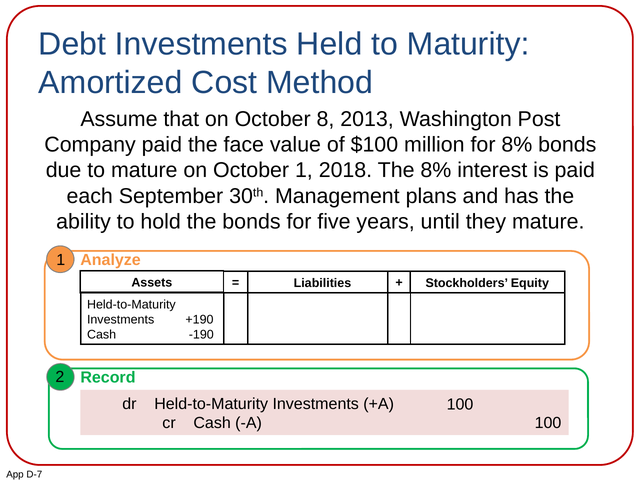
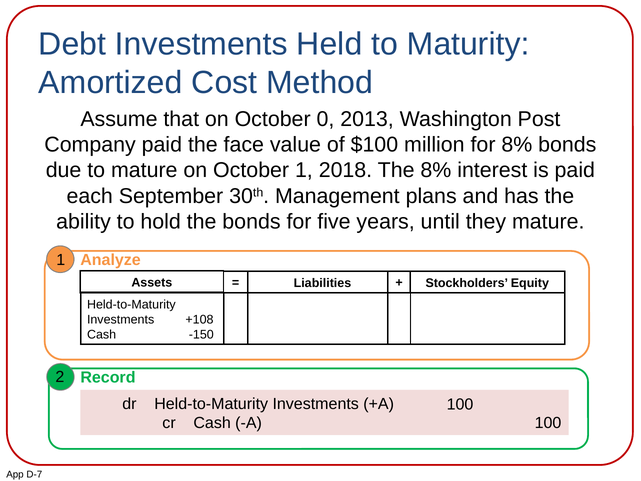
8: 8 -> 0
+190: +190 -> +108
-190: -190 -> -150
